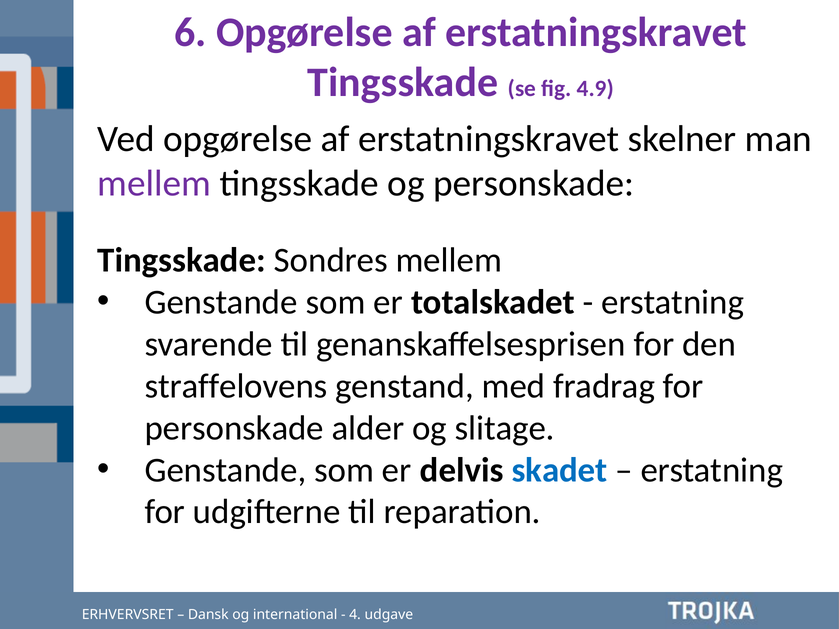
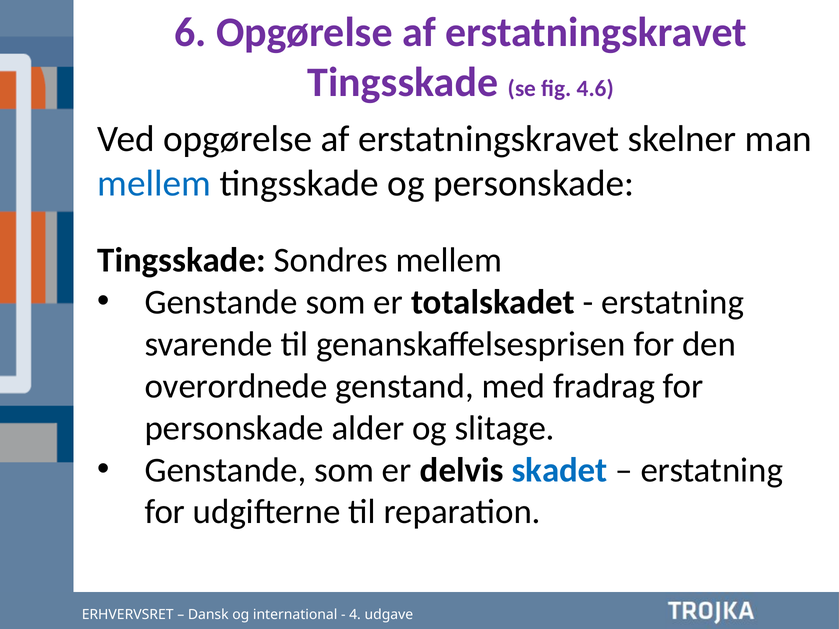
4.9: 4.9 -> 4.6
mellem at (154, 184) colour: purple -> blue
straffelovens: straffelovens -> overordnede
